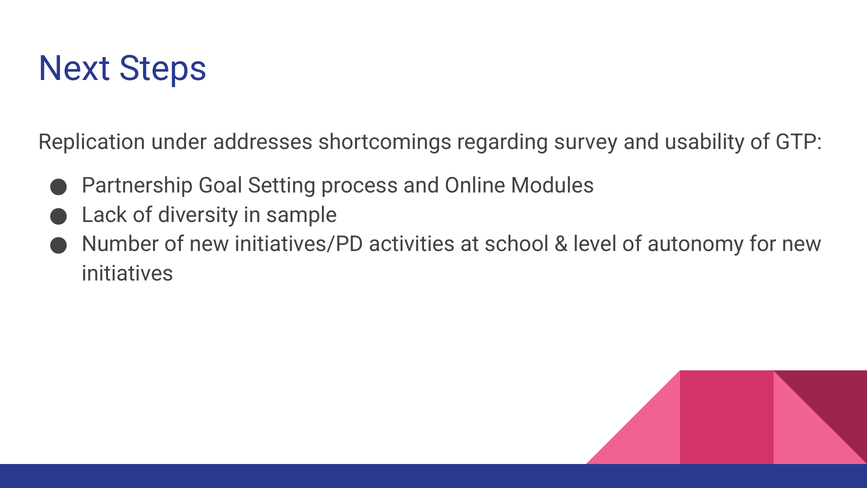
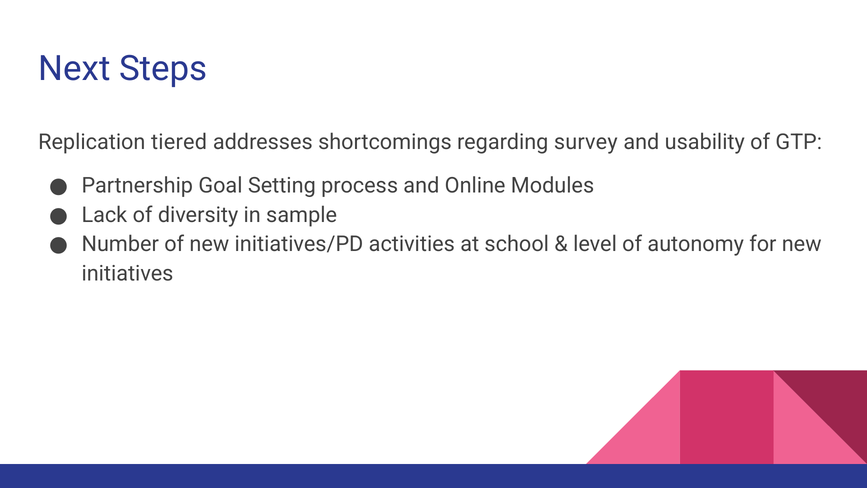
under: under -> tiered
